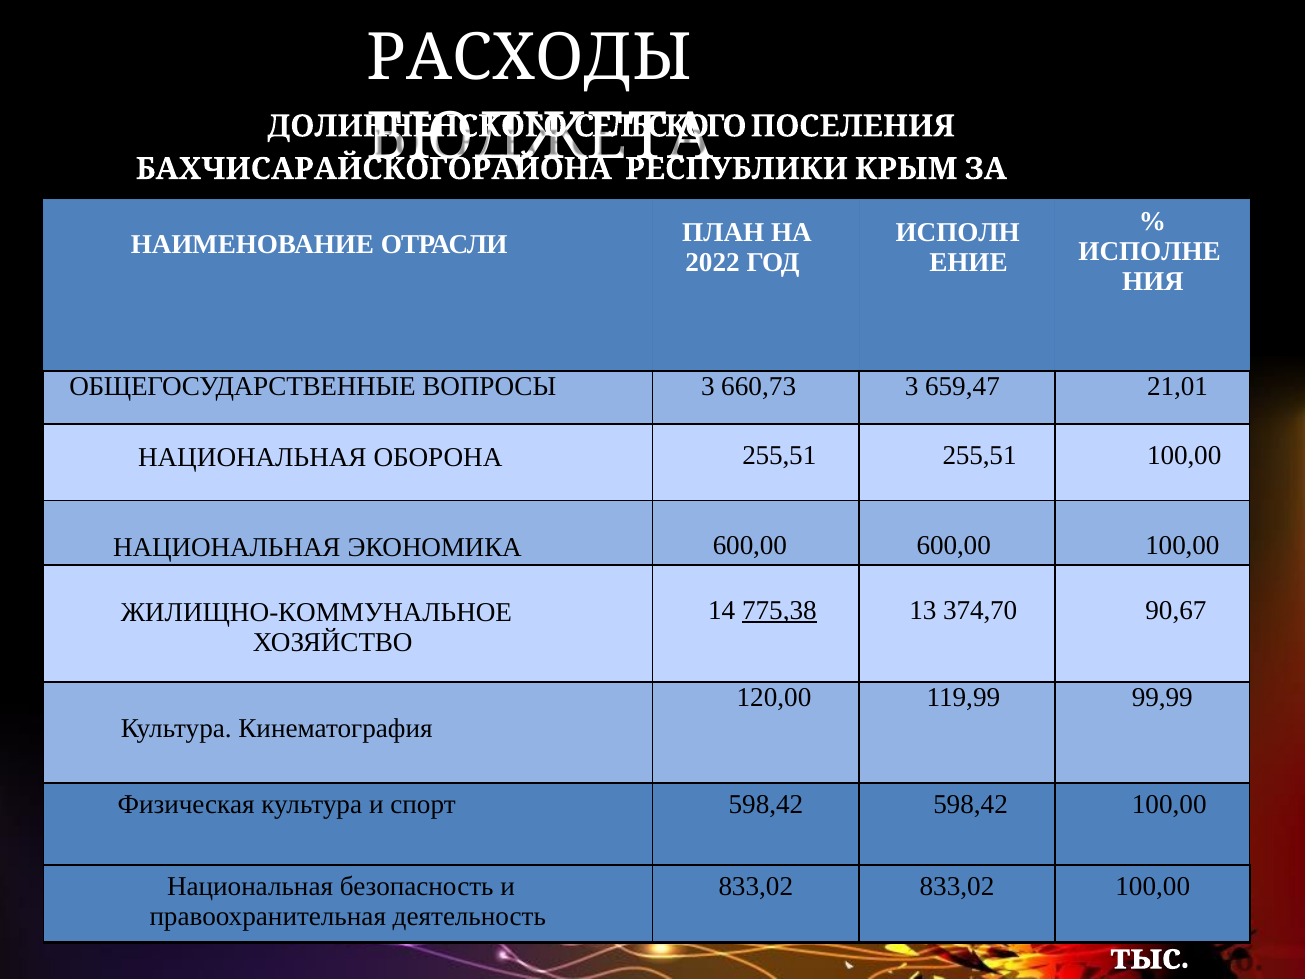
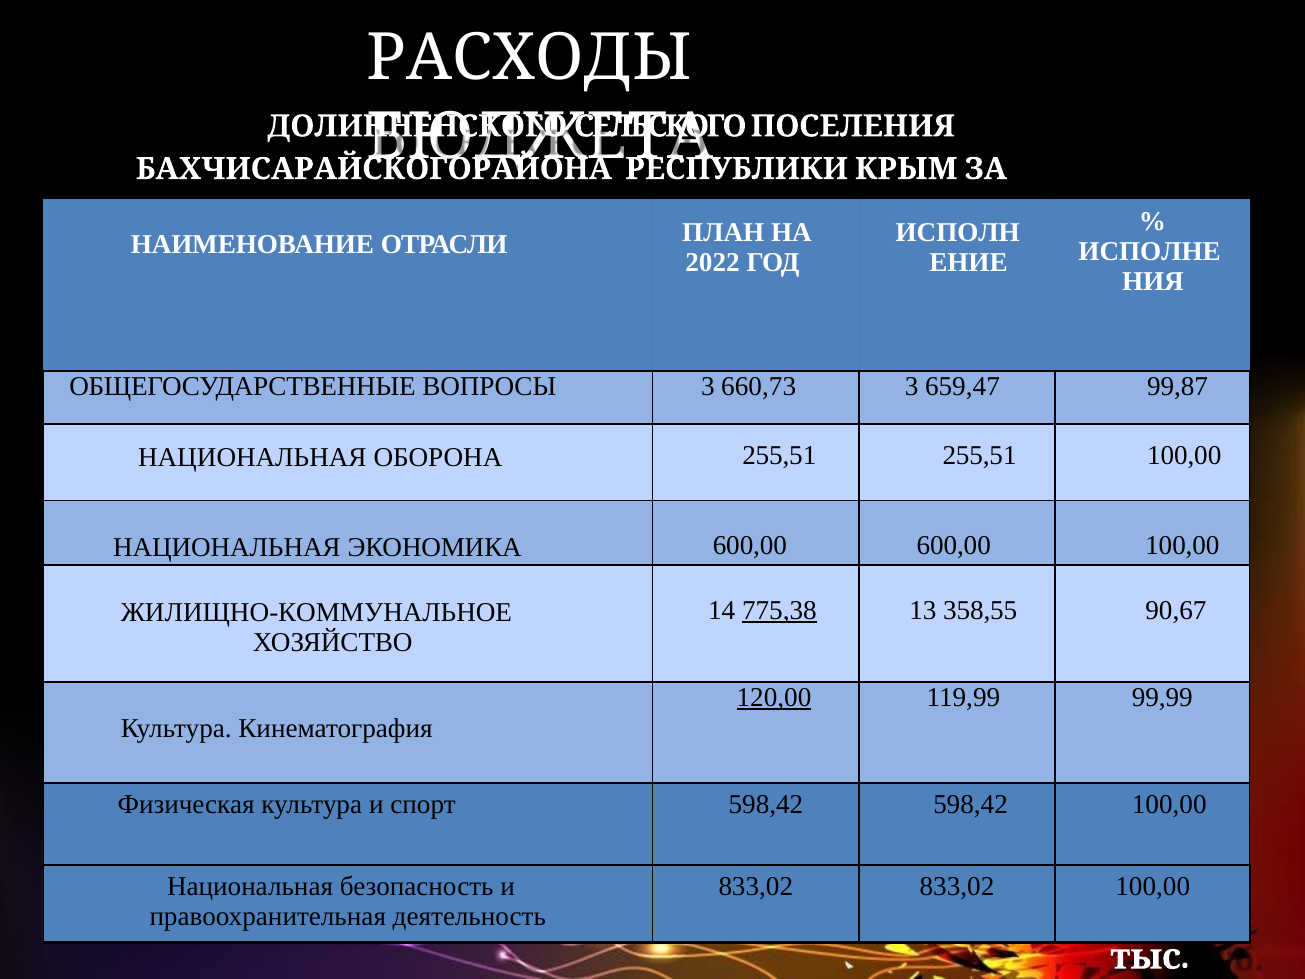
21,01: 21,01 -> 99,87
374,70: 374,70 -> 358,55
120,00 underline: none -> present
